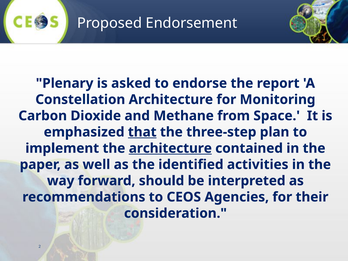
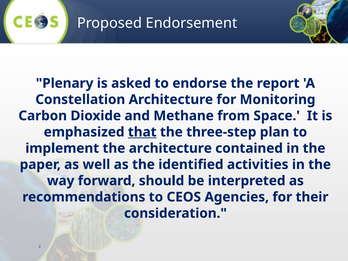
architecture at (170, 148) underline: present -> none
